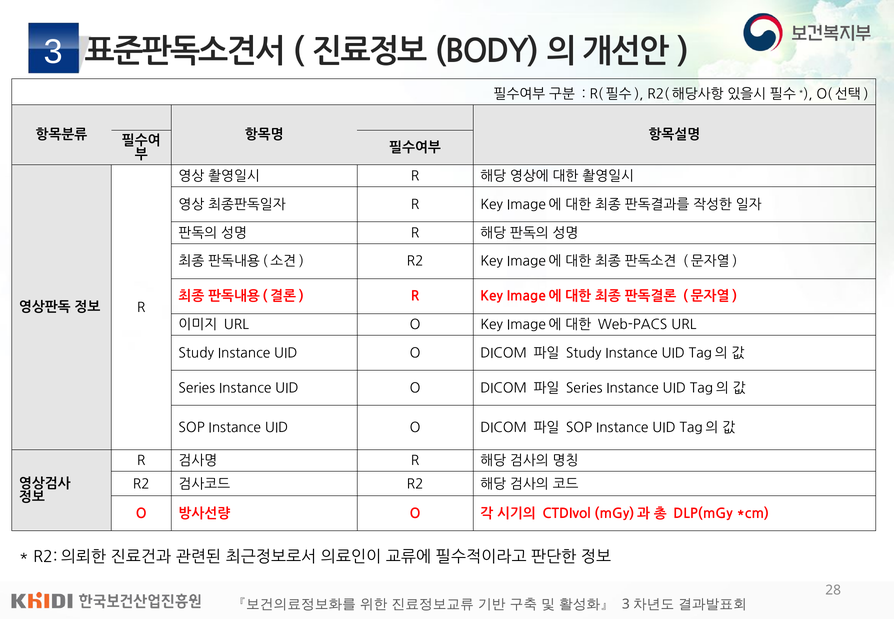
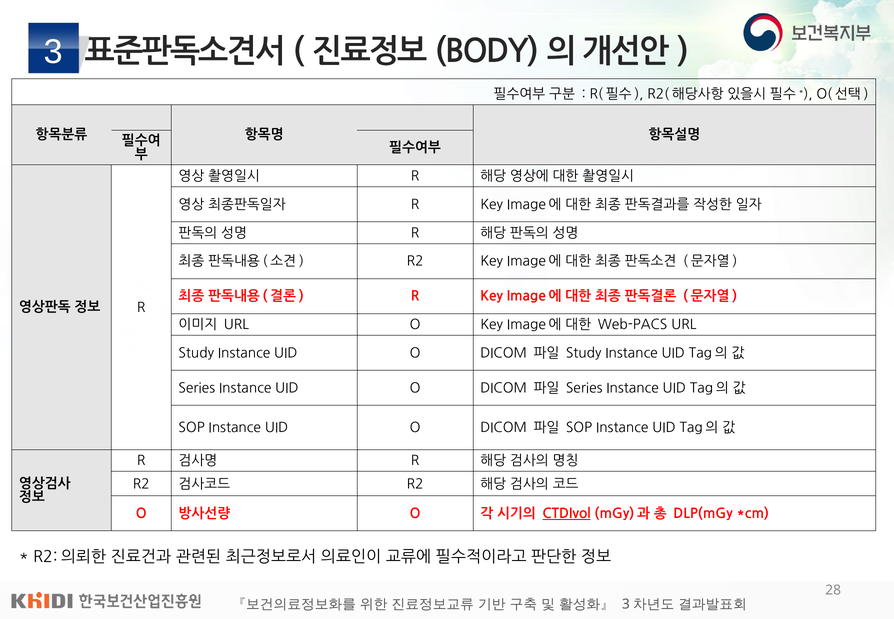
CTDIvol underline: none -> present
